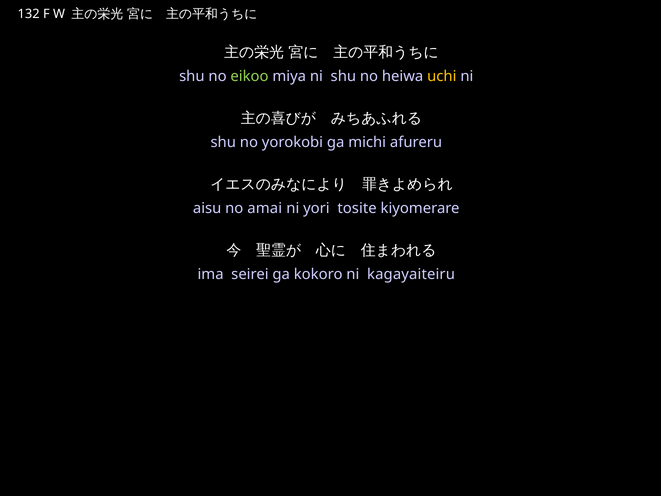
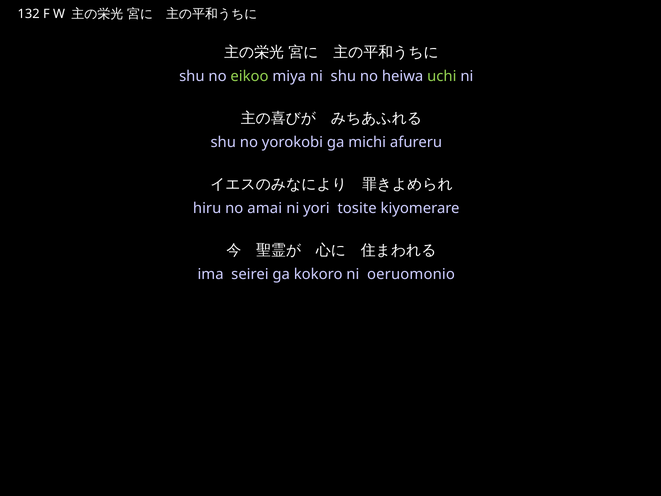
uchi colour: yellow -> light green
aisu: aisu -> hiru
kagayaiteiru: kagayaiteiru -> oeruomonio
